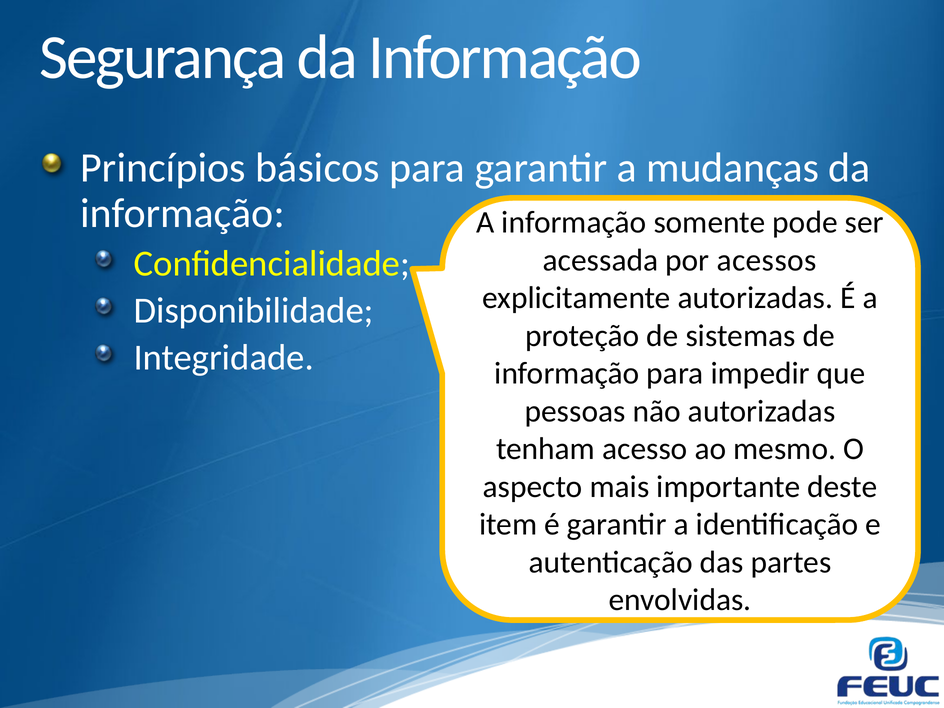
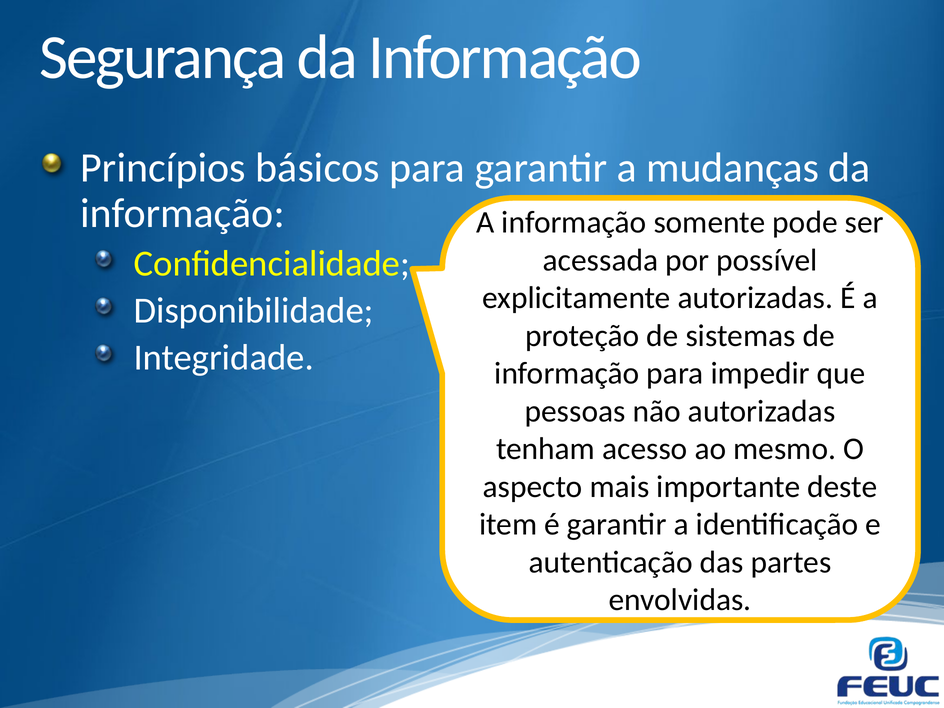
acessos: acessos -> possível
